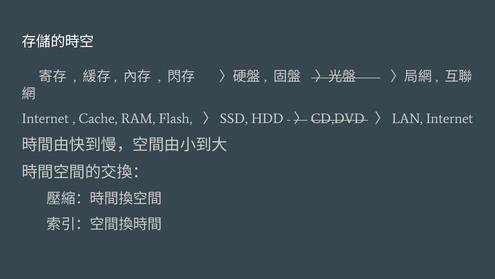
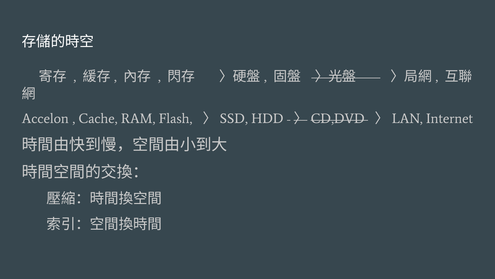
Internet at (45, 119): Internet -> Accelon
